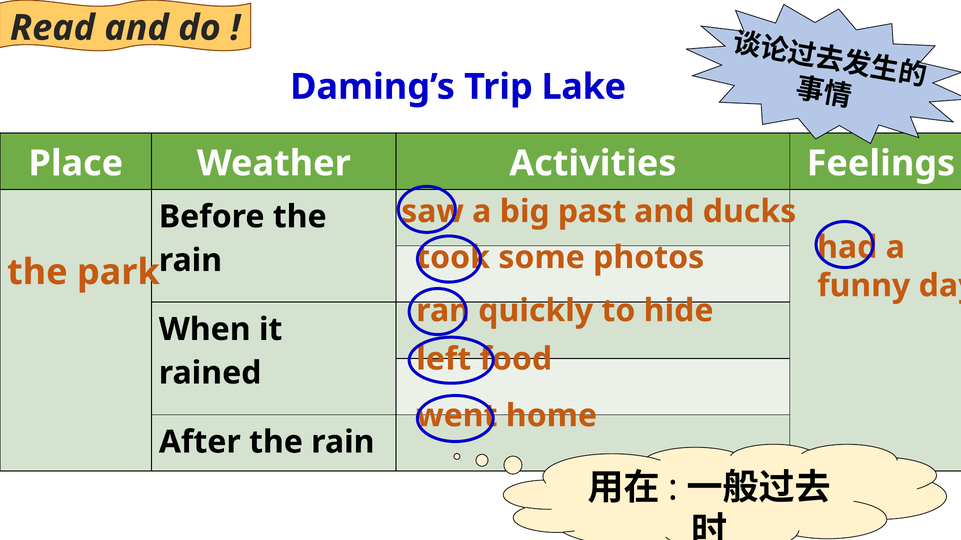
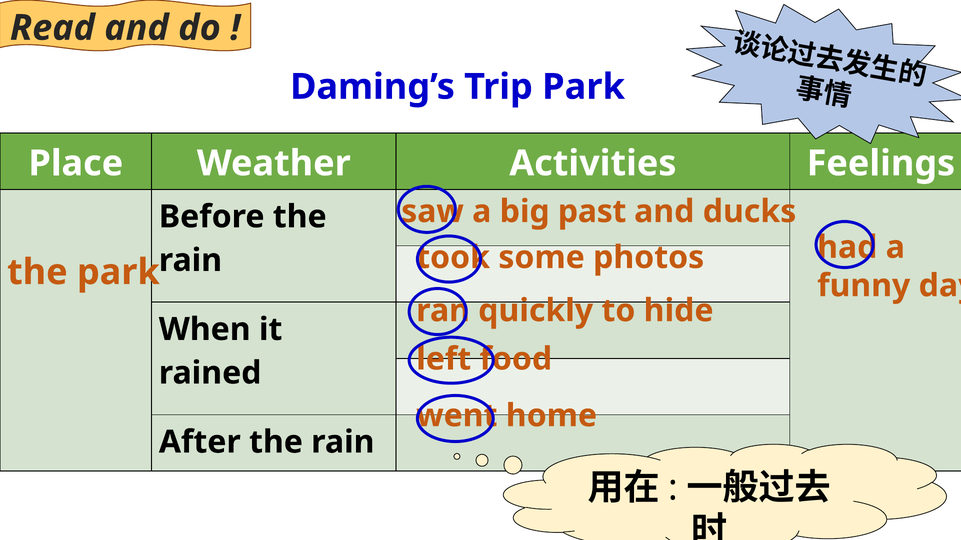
Trip Lake: Lake -> Park
